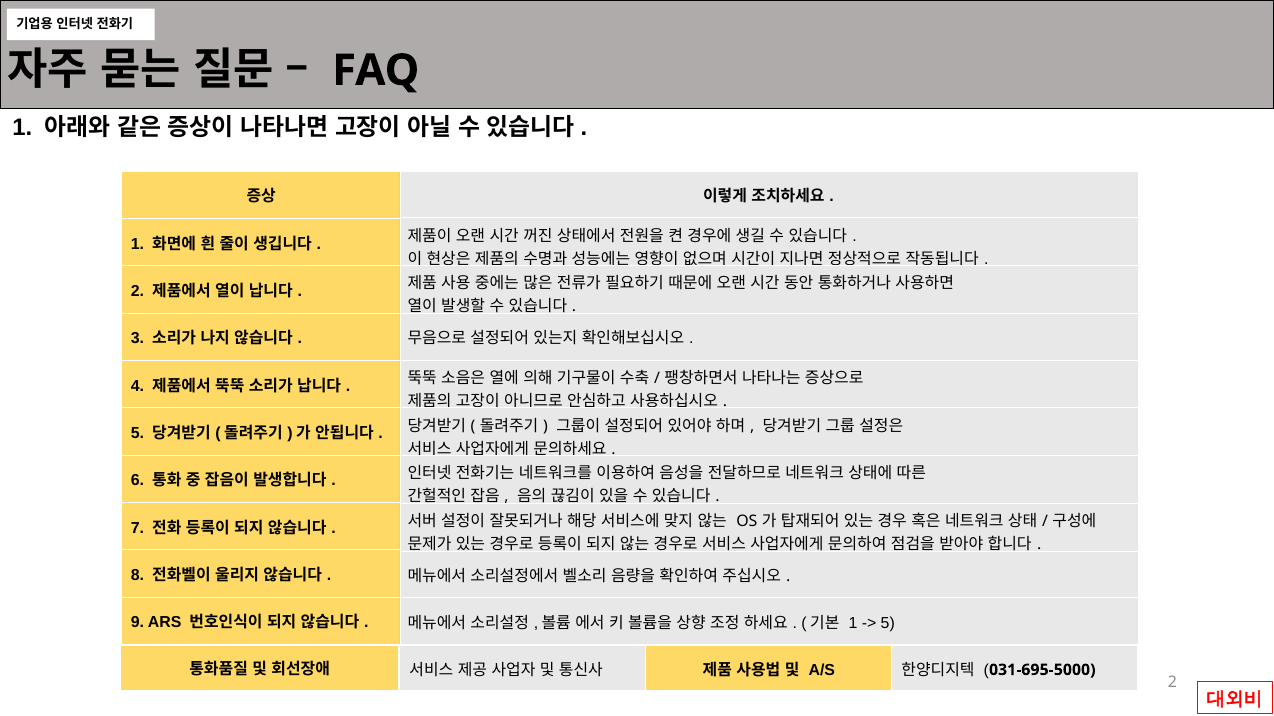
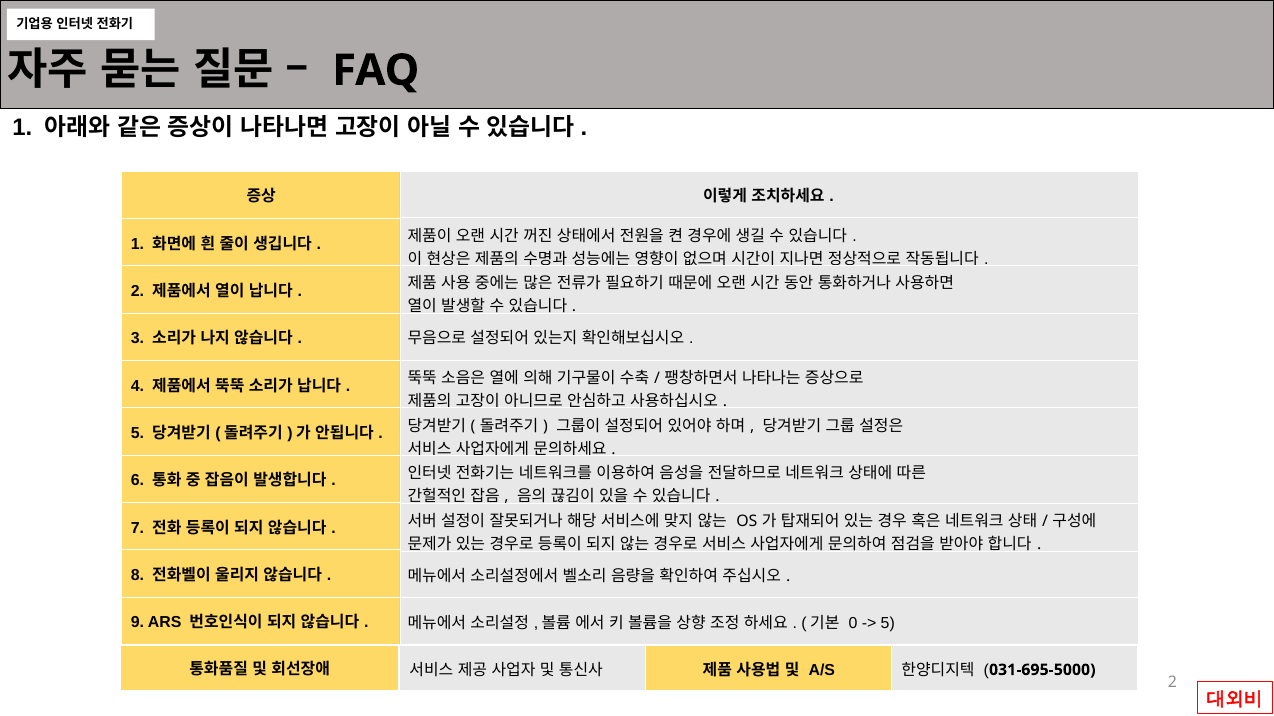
1 at (853, 623): 1 -> 0
